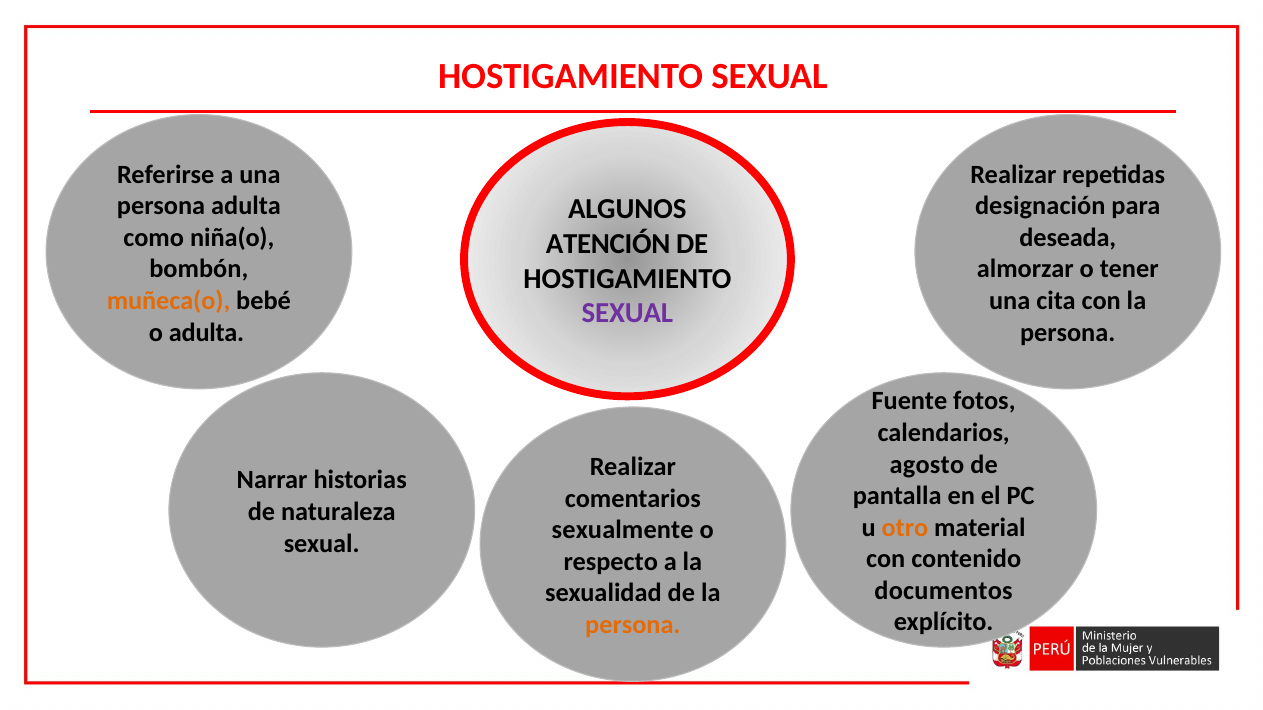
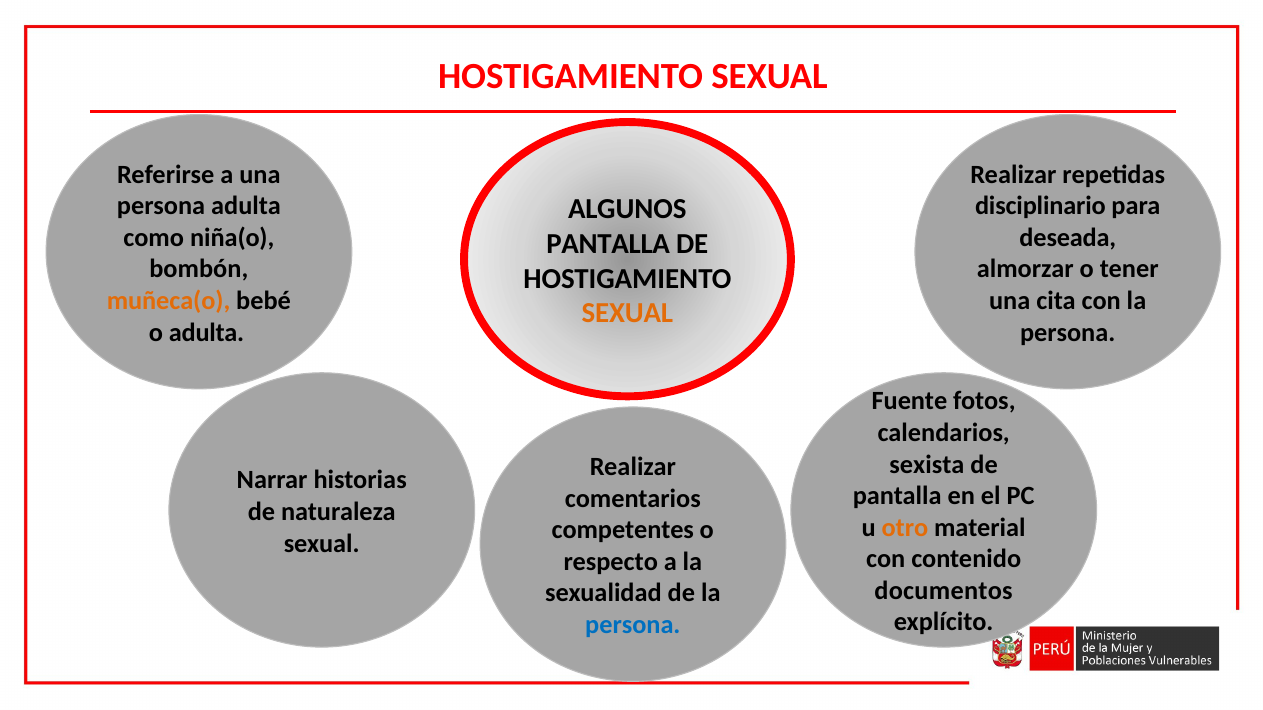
designación: designación -> disciplinario
ATENCIÓN at (608, 244): ATENCIÓN -> PANTALLA
SEXUAL at (627, 313) colour: purple -> orange
agosto: agosto -> sexista
sexualmente: sexualmente -> competentes
persona at (633, 625) colour: orange -> blue
